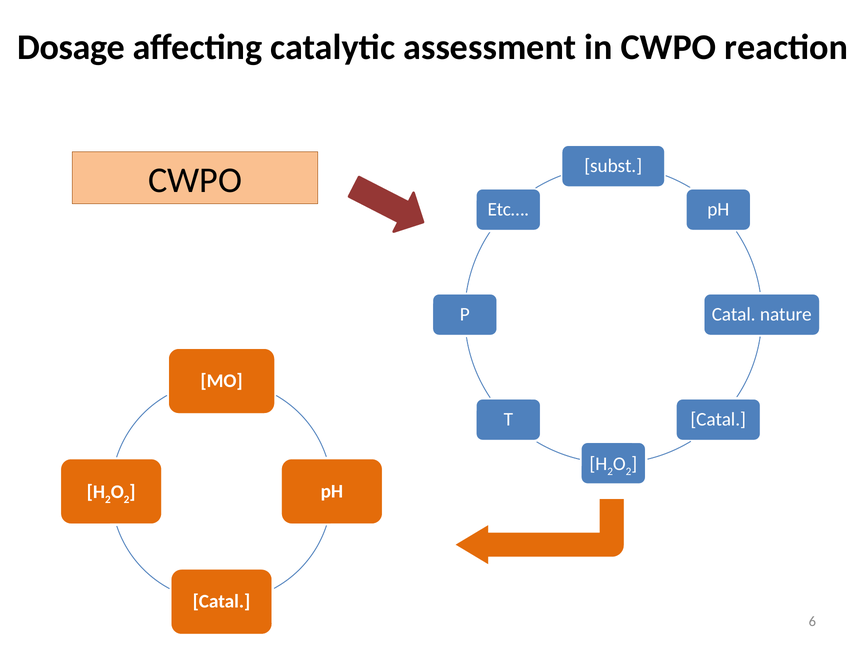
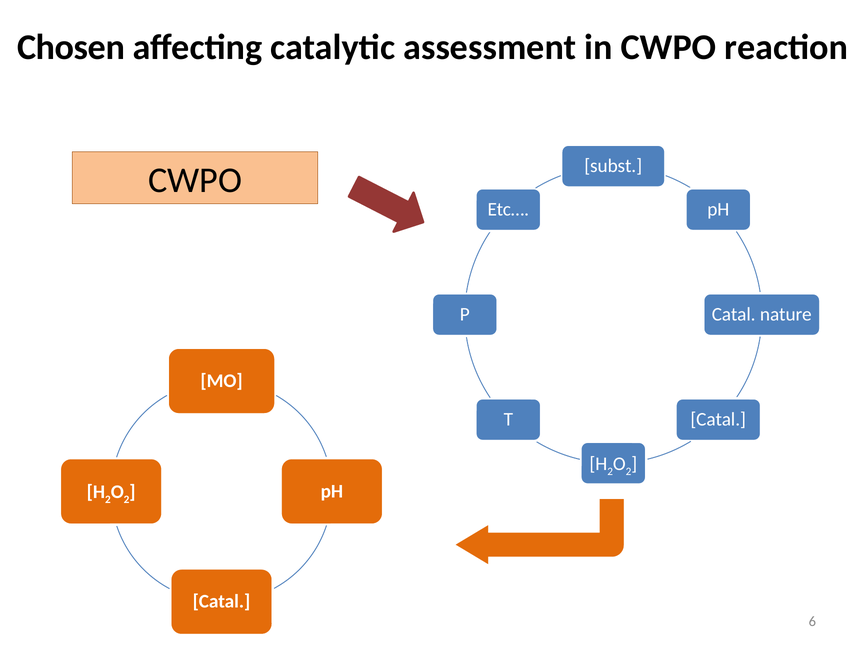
Dosage: Dosage -> Chosen
